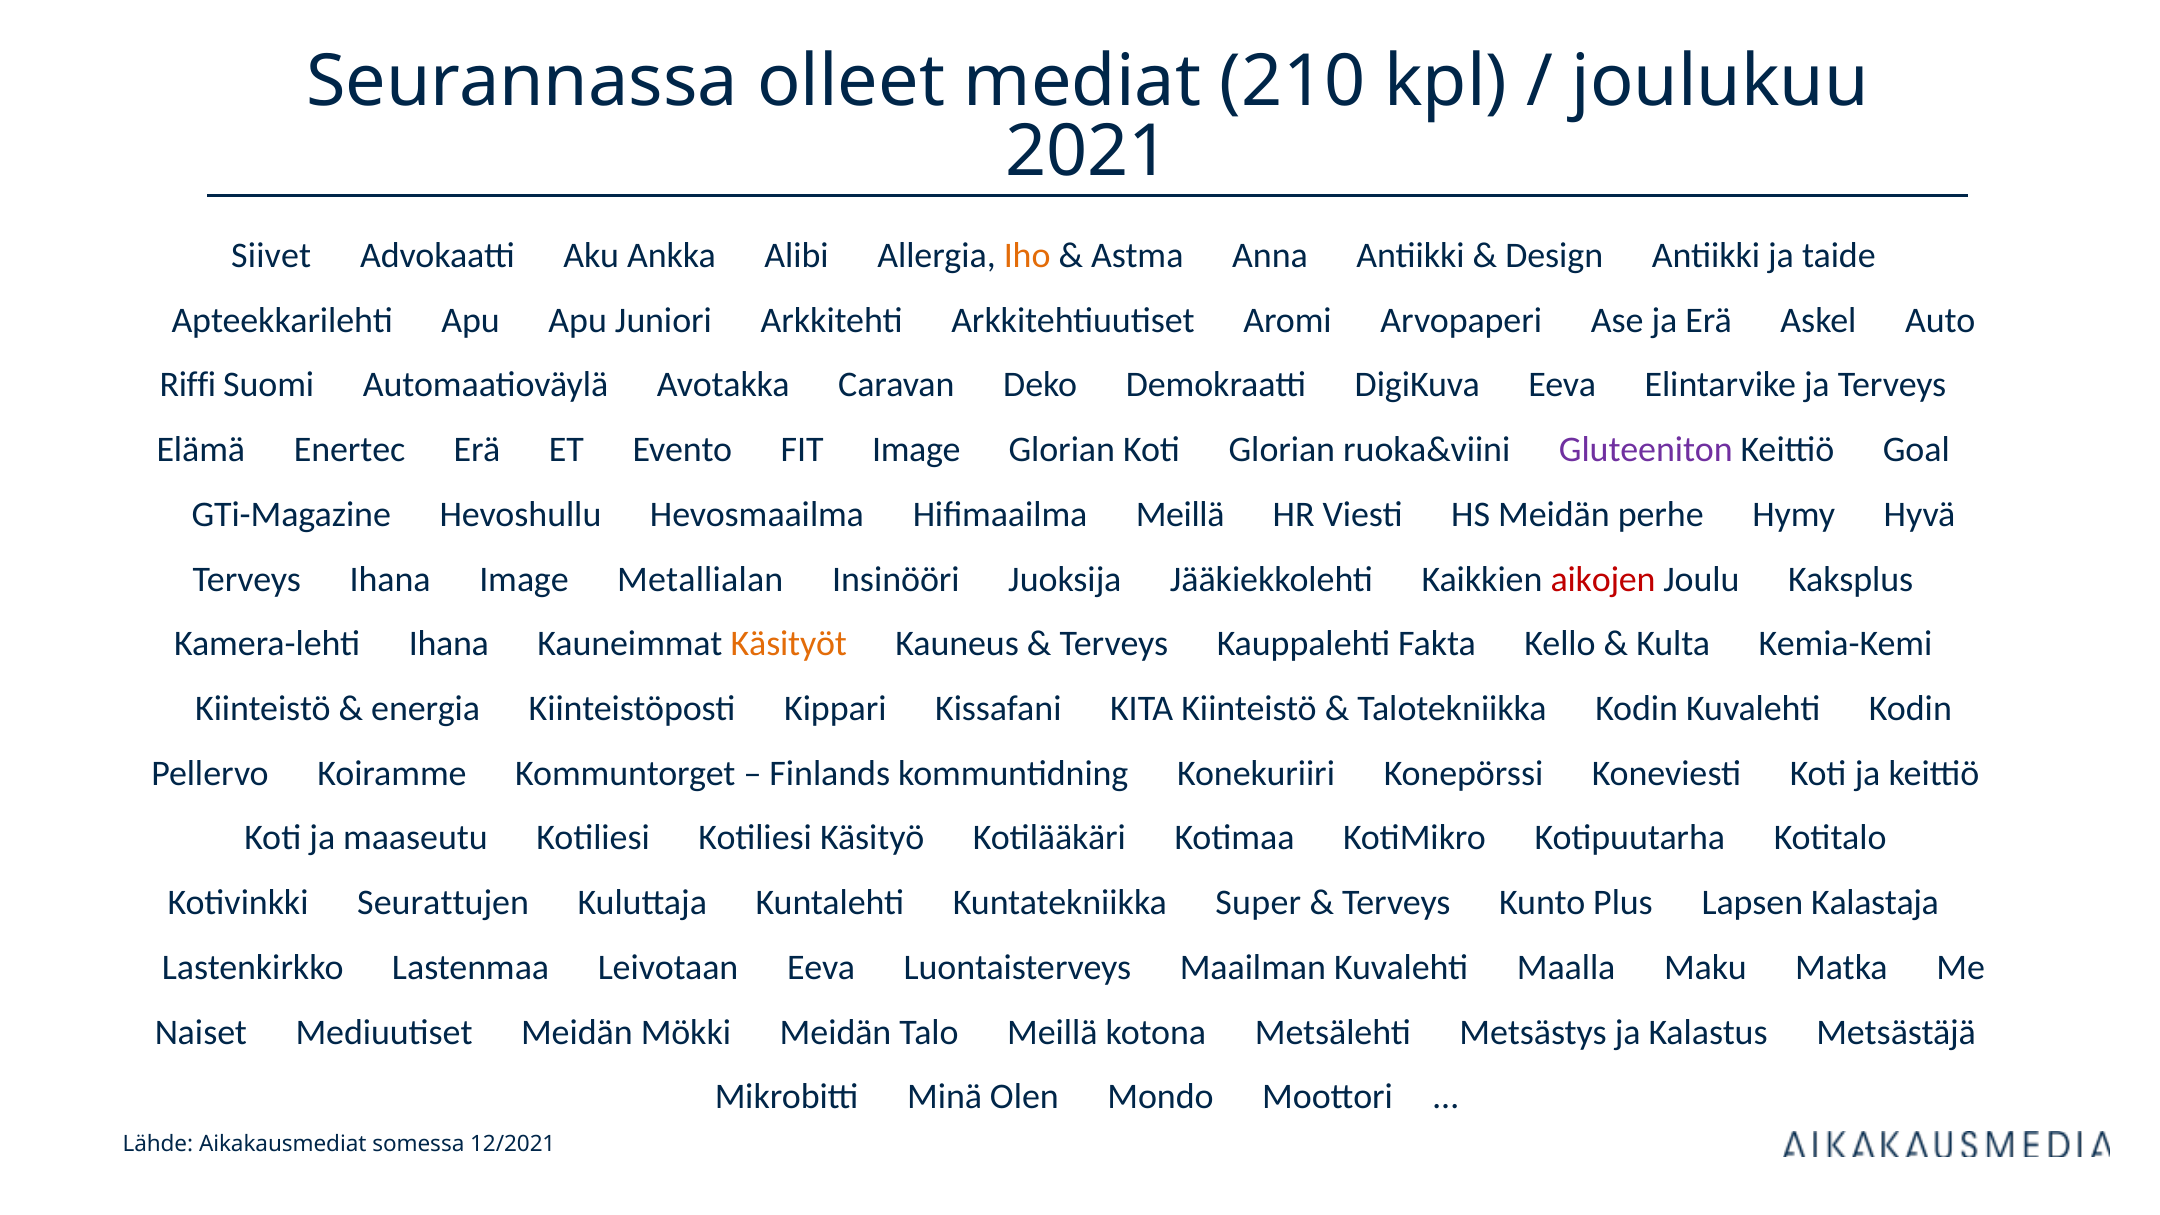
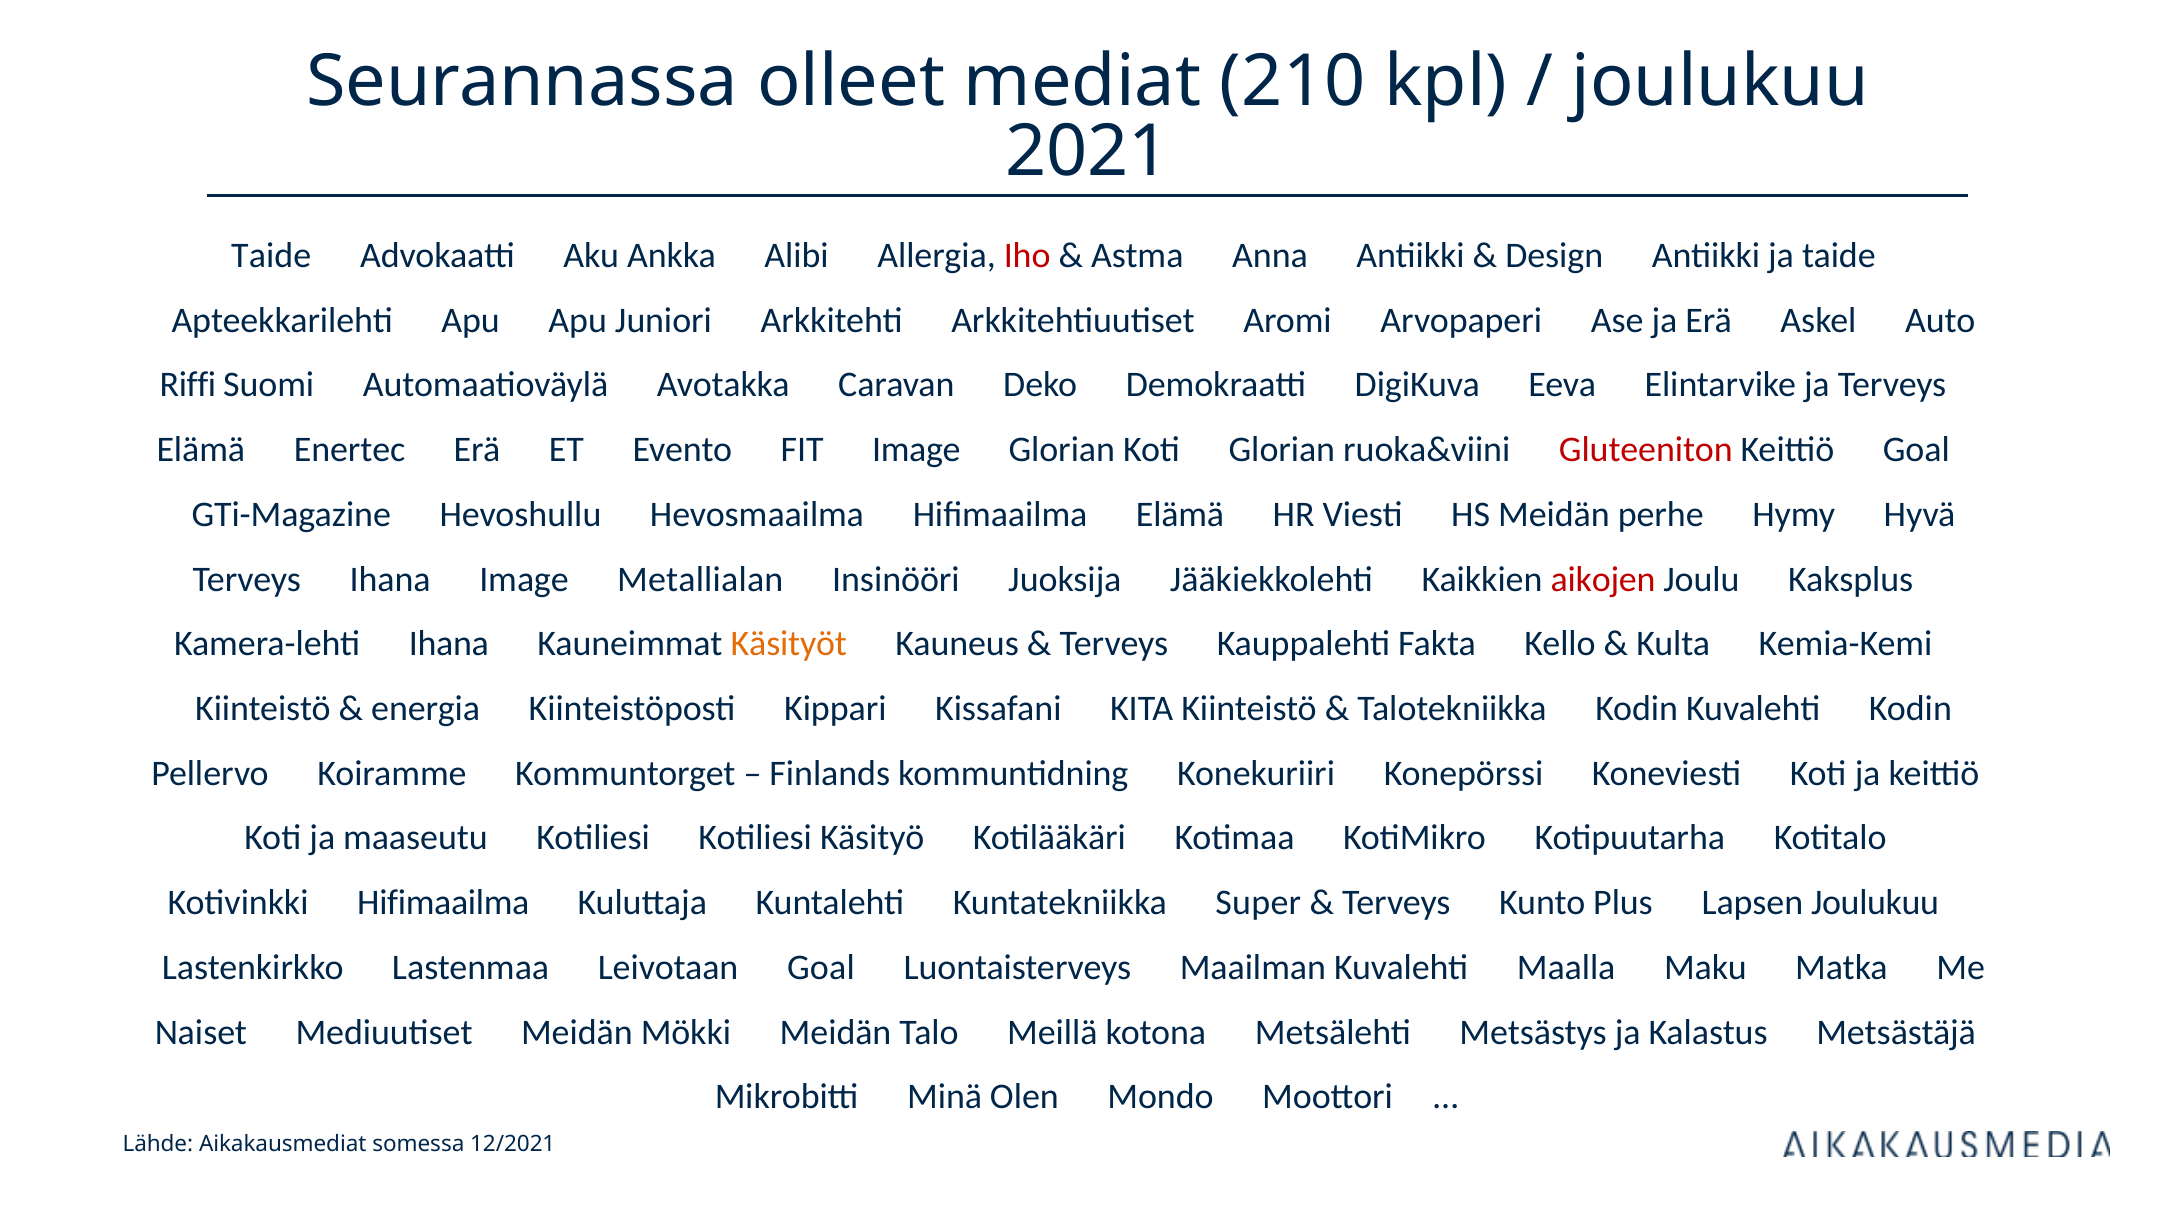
Siivet at (271, 255): Siivet -> Taide
Iho colour: orange -> red
Gluteeniton colour: purple -> red
Hifimaailma Meillä: Meillä -> Elämä
Kotivinkki Seurattujen: Seurattujen -> Hifimaailma
Lapsen Kalastaja: Kalastaja -> Joulukuu
Leivotaan Eeva: Eeva -> Goal
